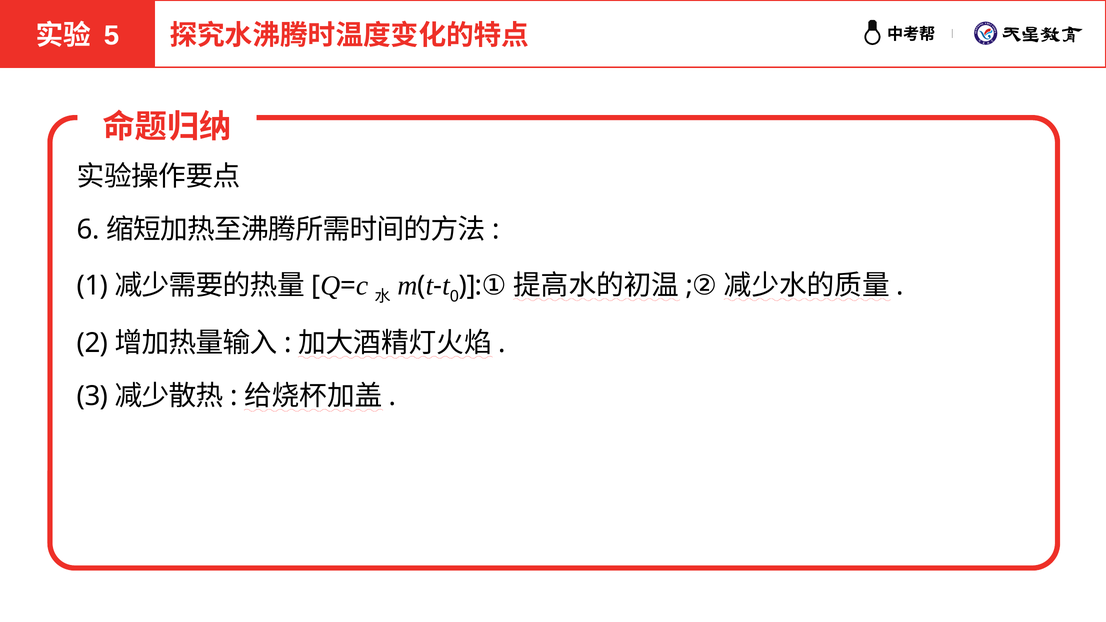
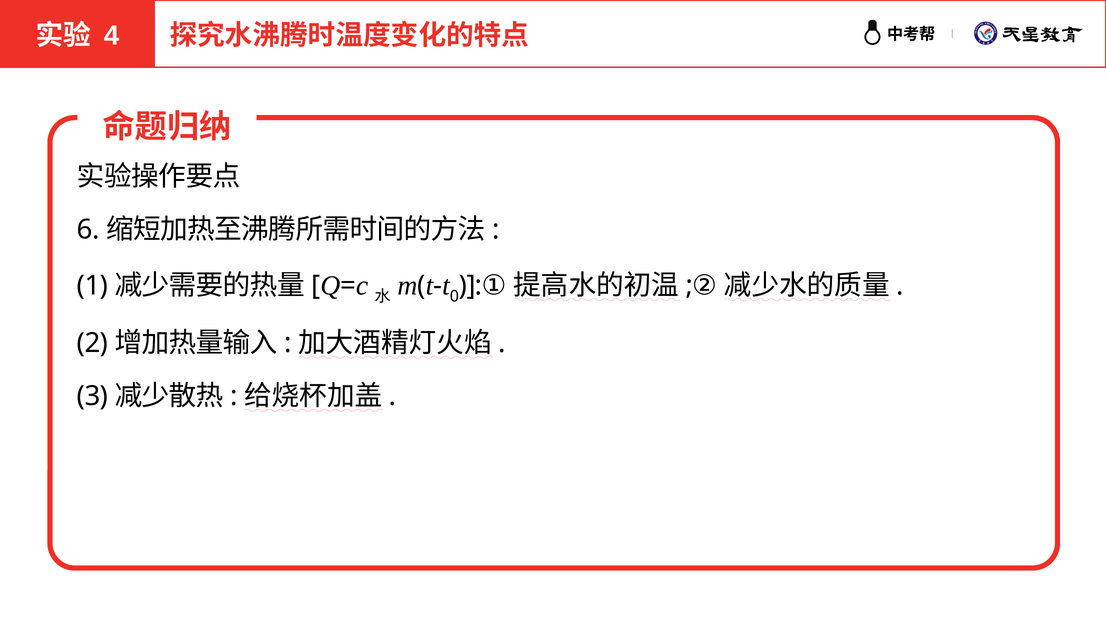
5: 5 -> 4
